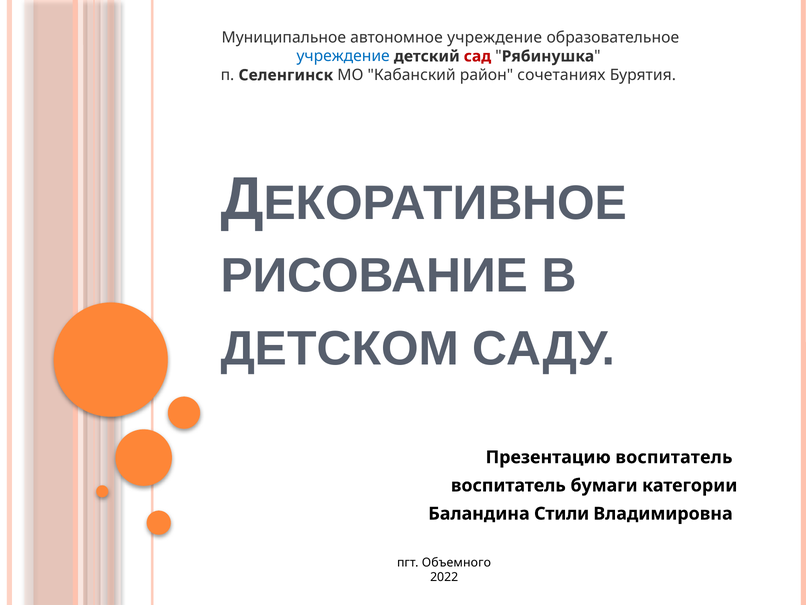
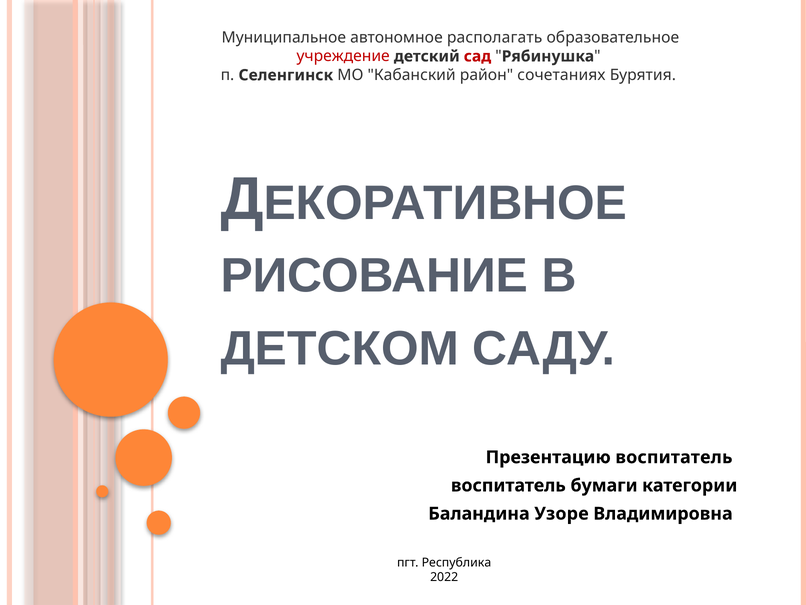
автономное учреждение: учреждение -> располагать
учреждение at (343, 56) colour: blue -> red
Стили: Стили -> Узоре
Объемного: Объемного -> Реcпублика
